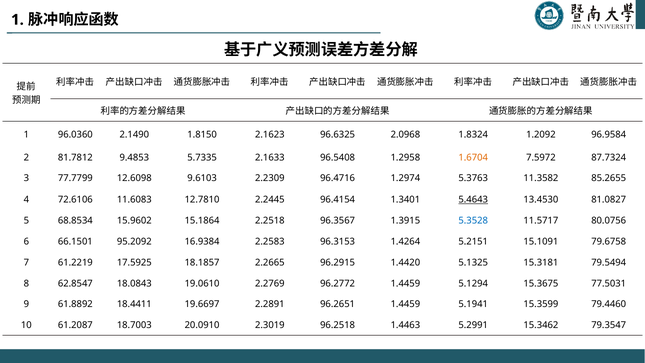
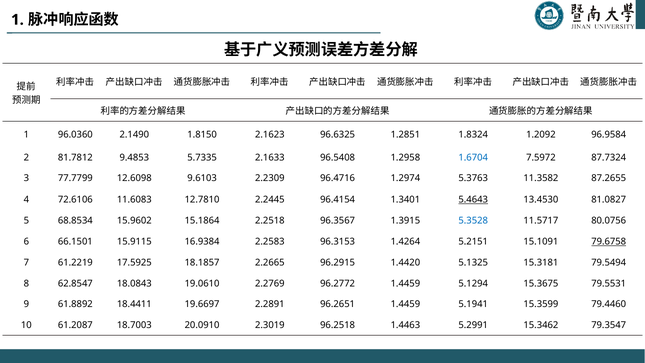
2.0968: 2.0968 -> 1.2851
1.6704 colour: orange -> blue
85.2655: 85.2655 -> 87.2655
95.2092: 95.2092 -> 15.9115
79.6758 underline: none -> present
77.5031: 77.5031 -> 79.5531
